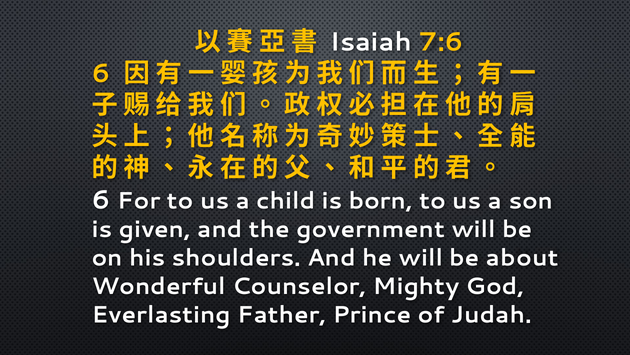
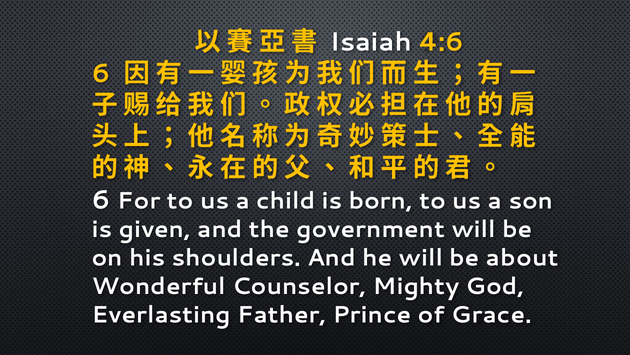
7:6: 7:6 -> 4:6
Judah: Judah -> Grace
